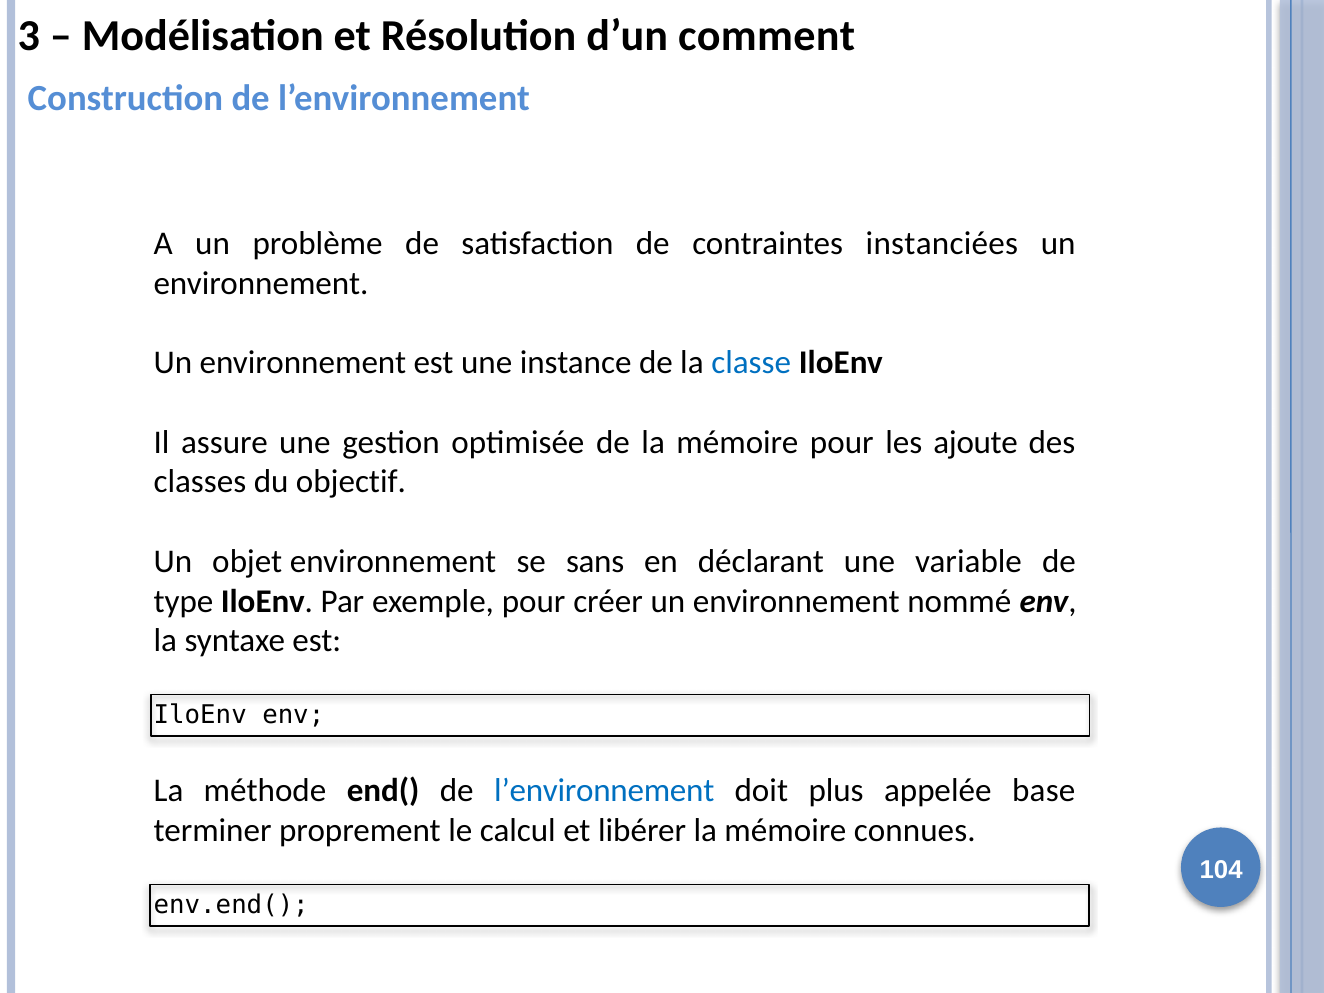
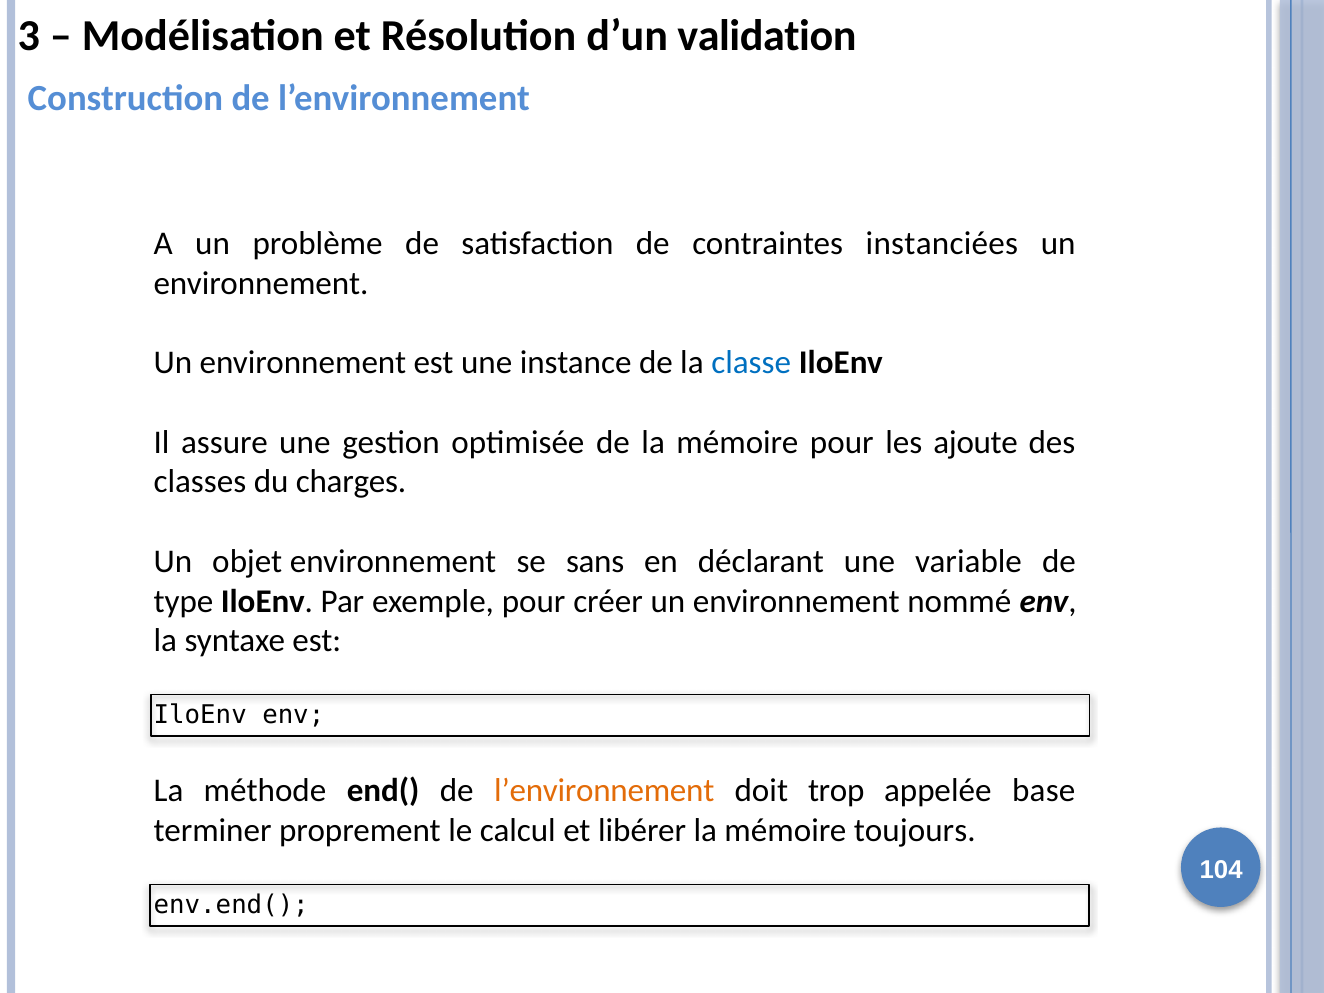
comment: comment -> validation
objectif: objectif -> charges
l’environnement at (604, 791) colour: blue -> orange
plus: plus -> trop
connues: connues -> toujours
